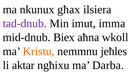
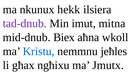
għax: għax -> hekk
imma: imma -> mitna
Kristu colour: orange -> blue
aktar: aktar -> għax
Darba: Darba -> Jmutx
